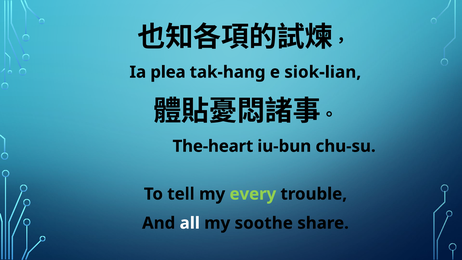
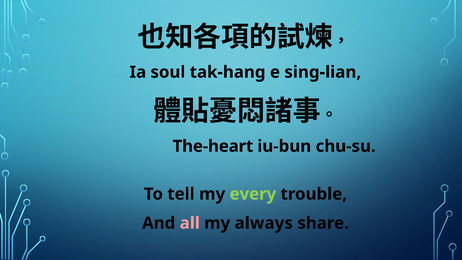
plea: plea -> soul
siok-lian: siok-lian -> sing-lian
all colour: white -> pink
soothe: soothe -> always
